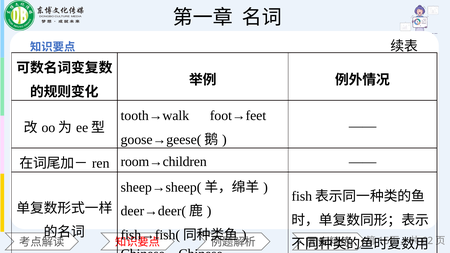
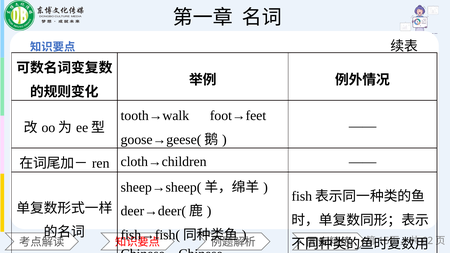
room→children: room→children -> cloth→children
